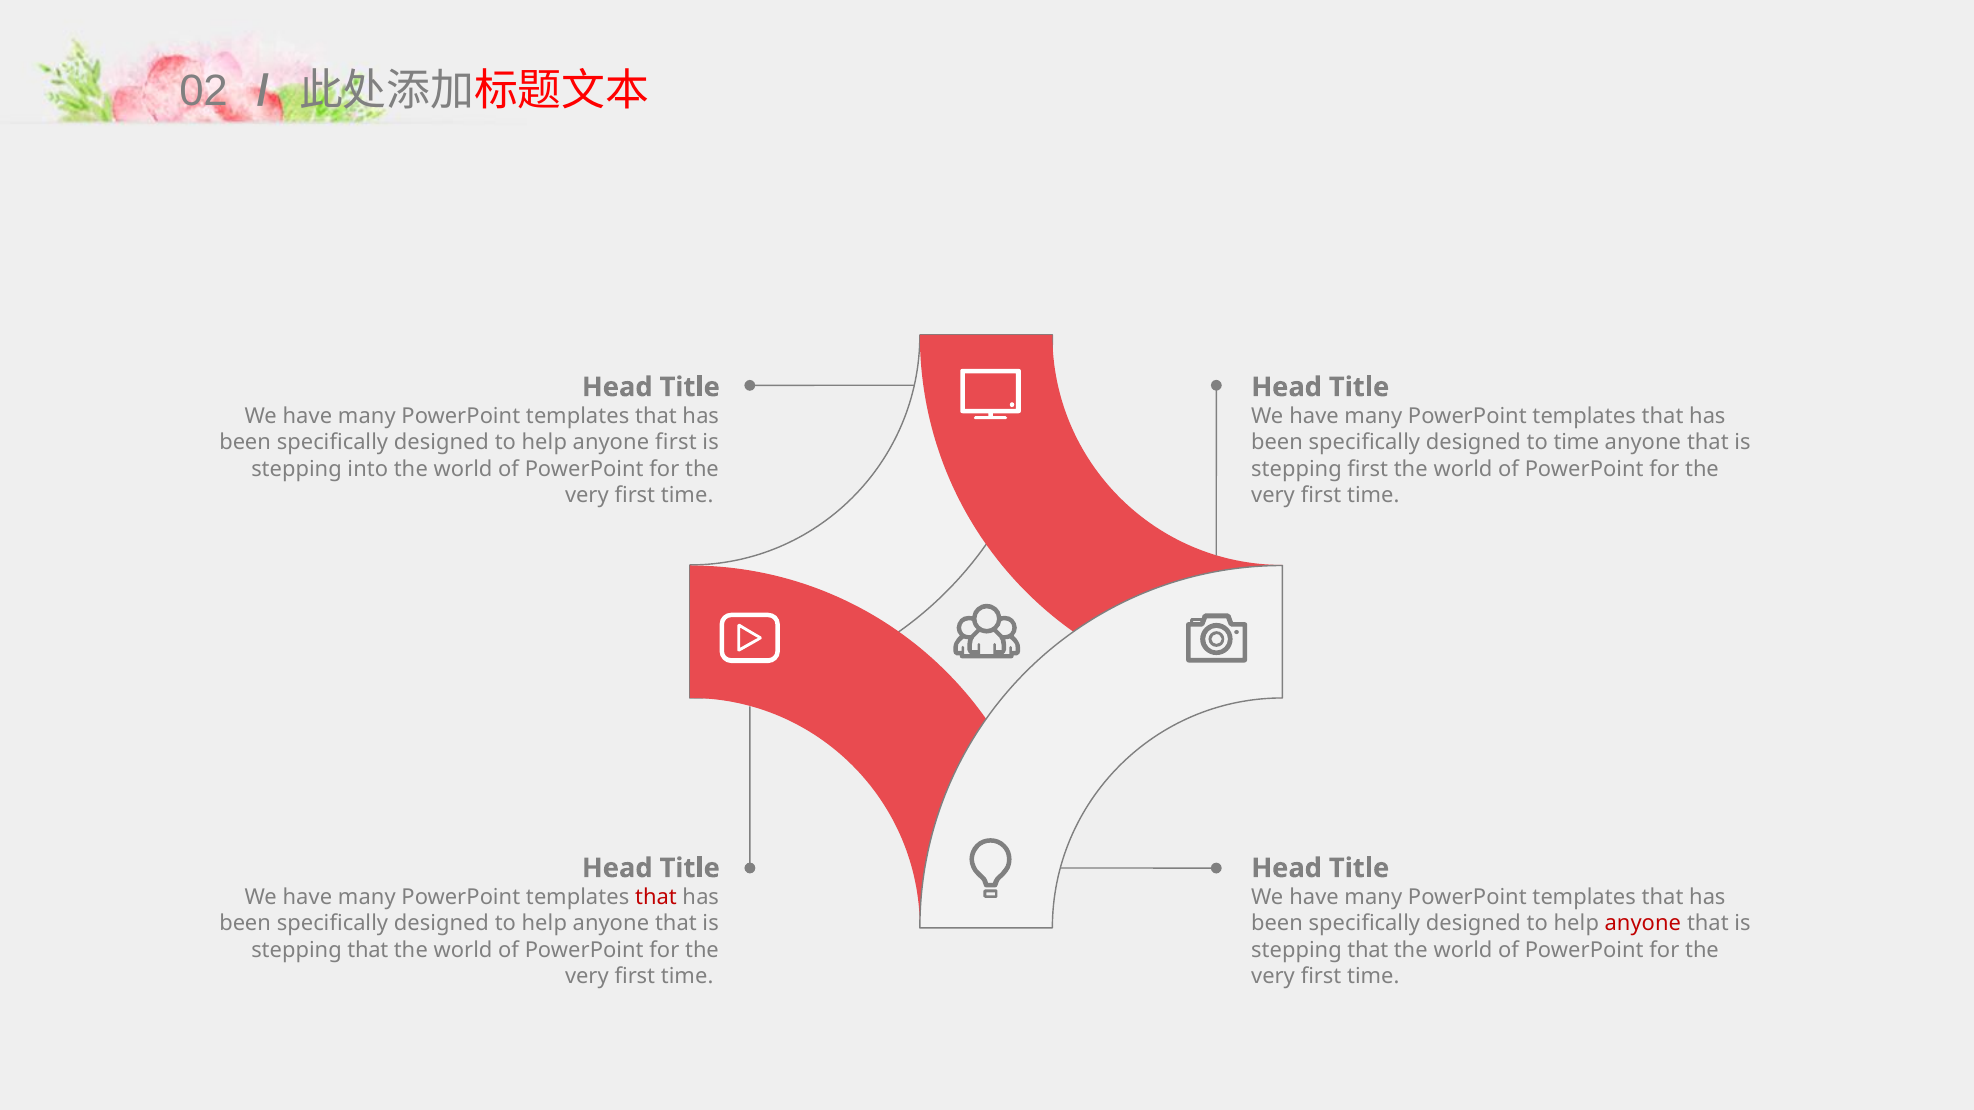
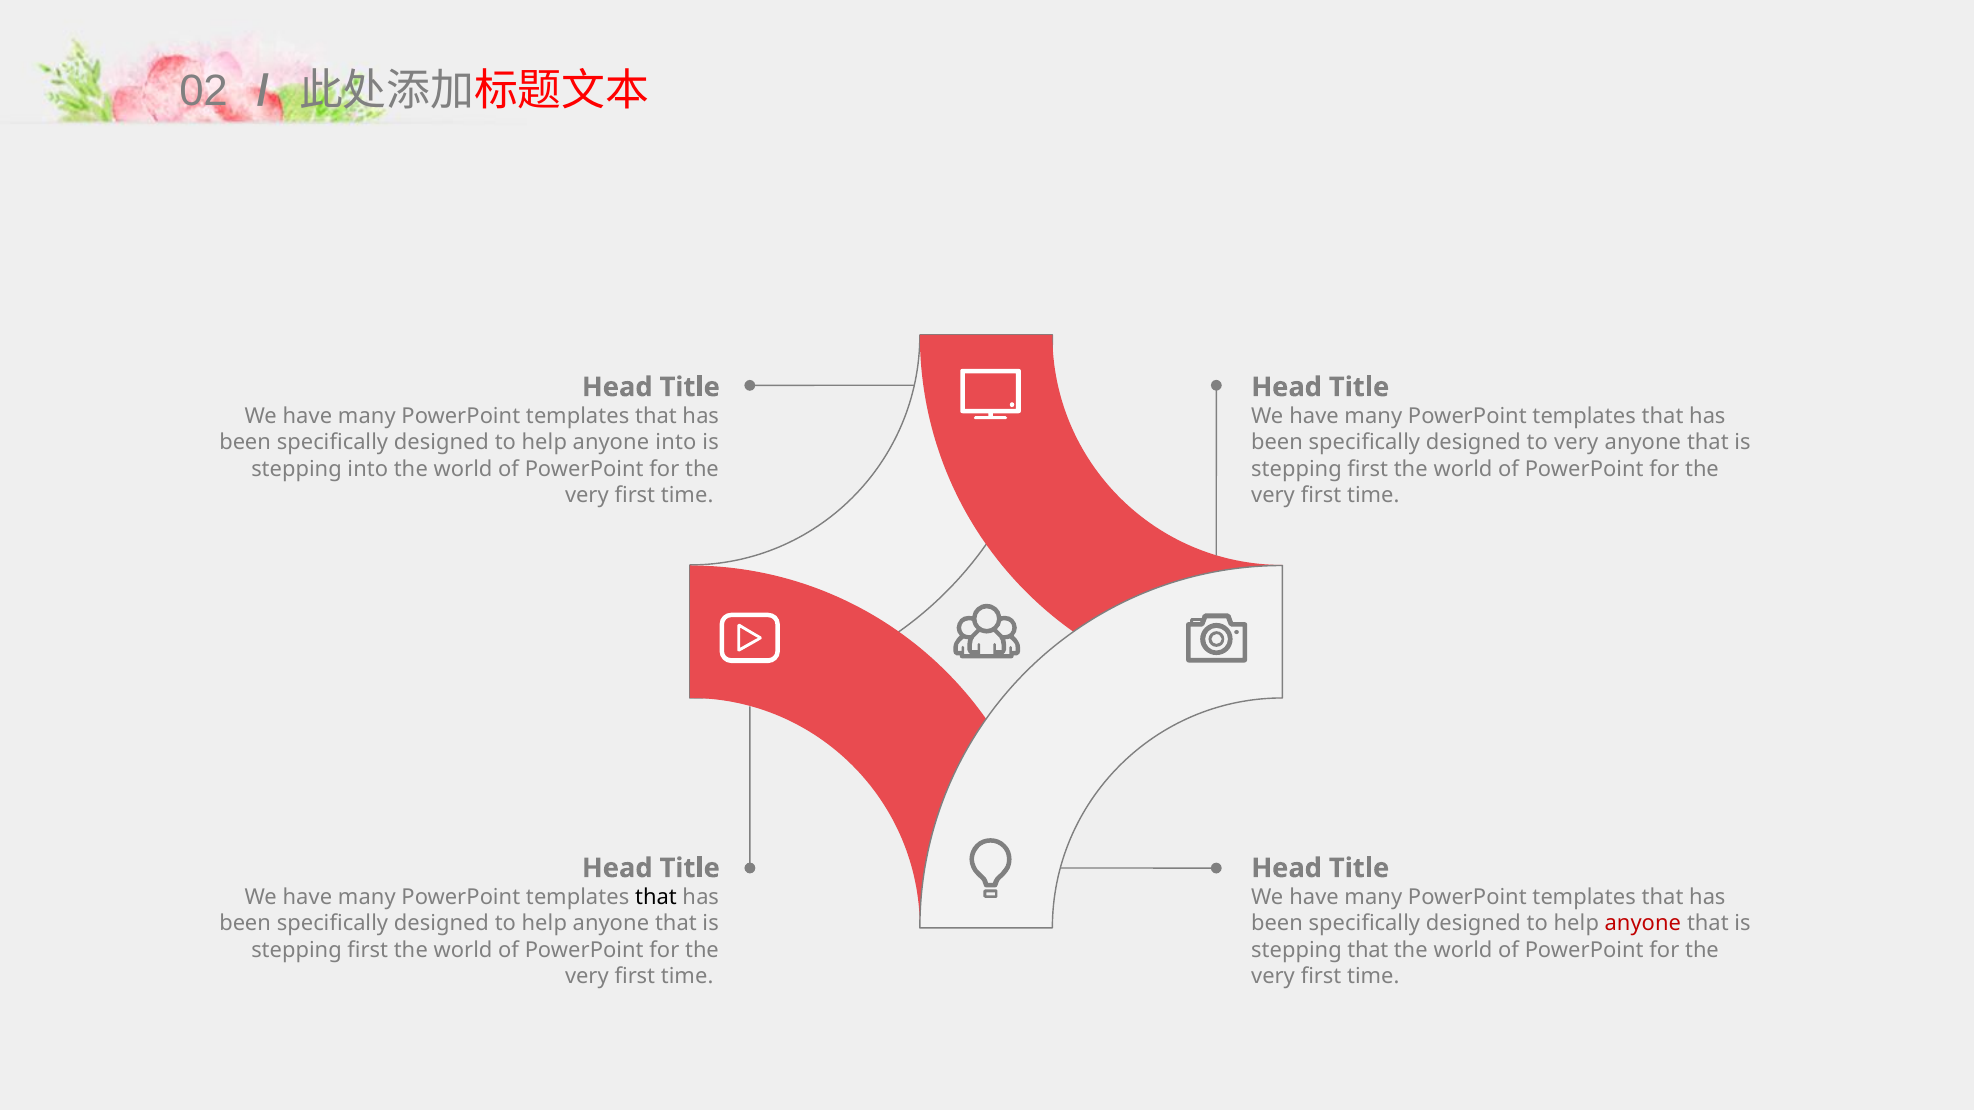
anyone first: first -> into
to time: time -> very
that at (656, 898) colour: red -> black
that at (368, 950): that -> first
